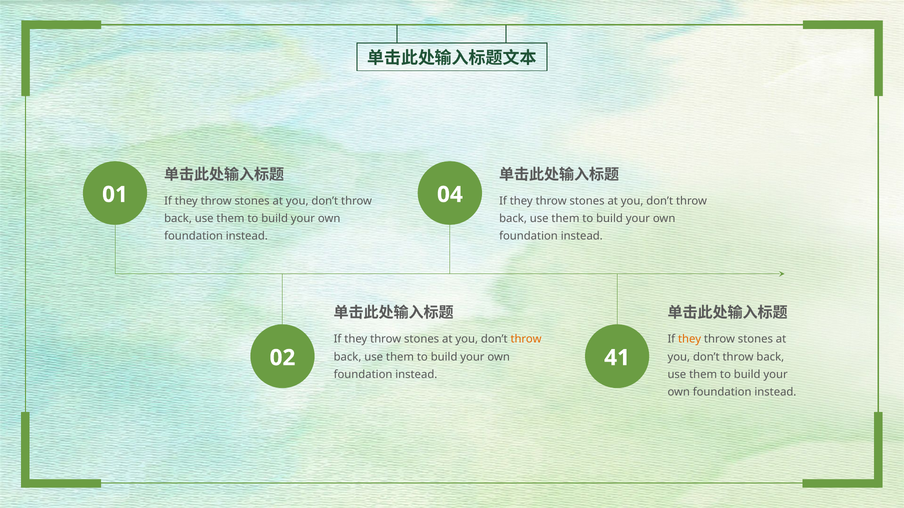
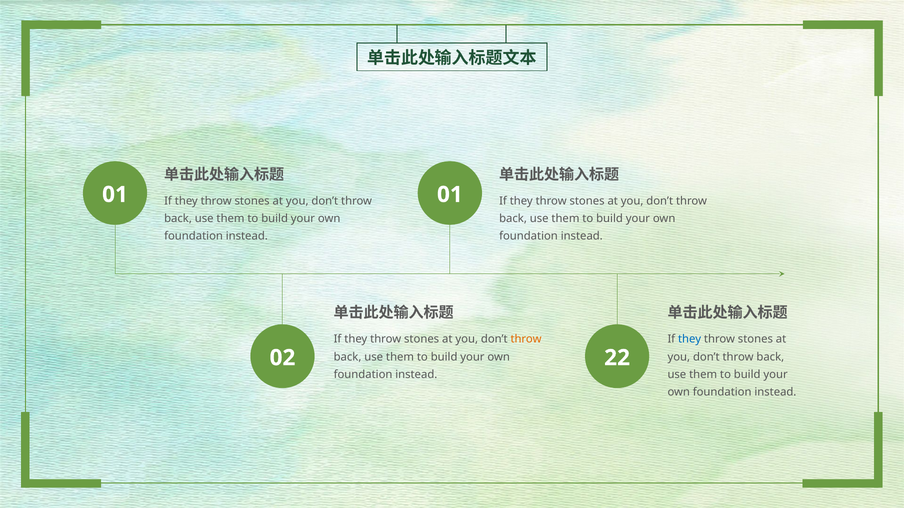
01 04: 04 -> 01
they at (690, 340) colour: orange -> blue
41: 41 -> 22
